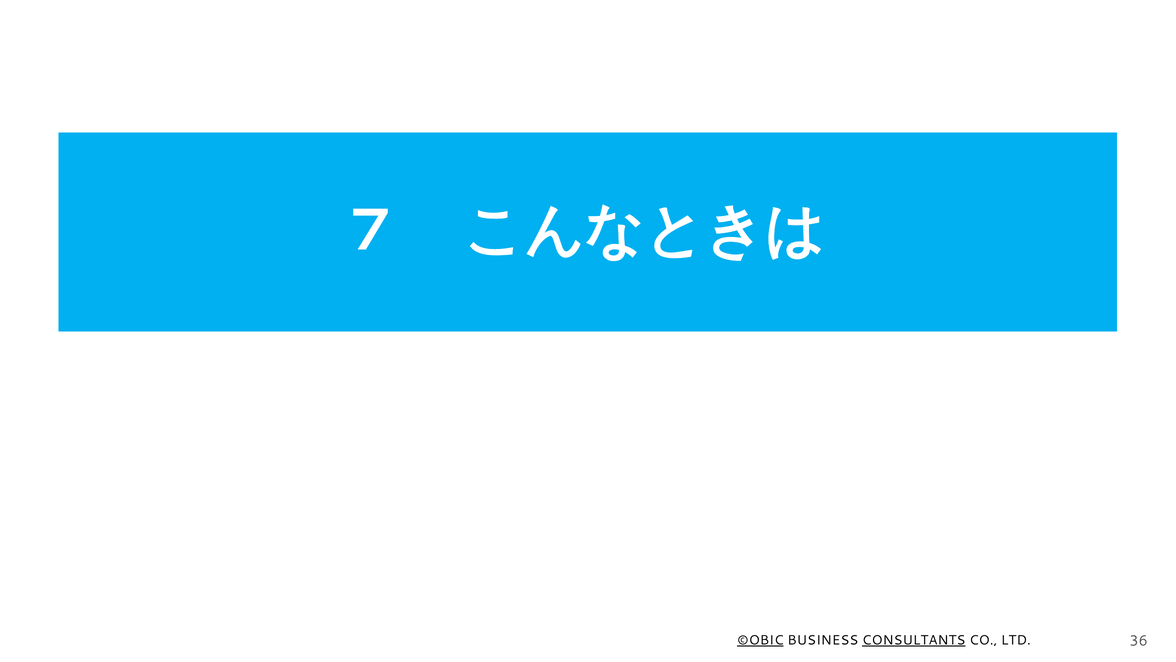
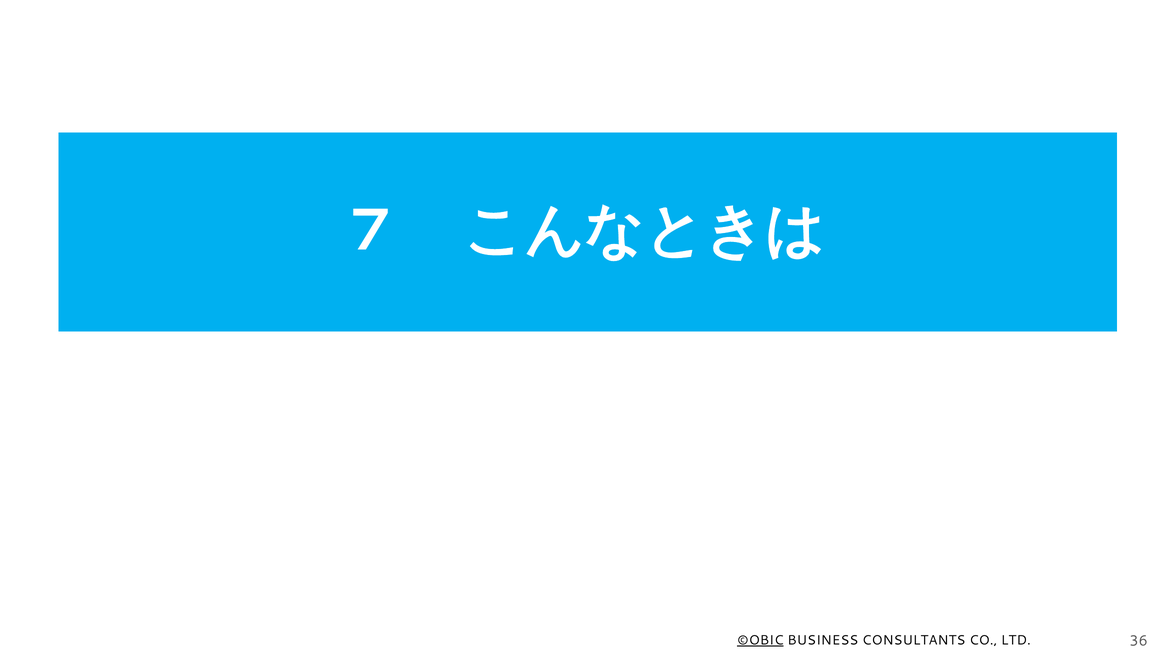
CONSULTANTS underline: present -> none
